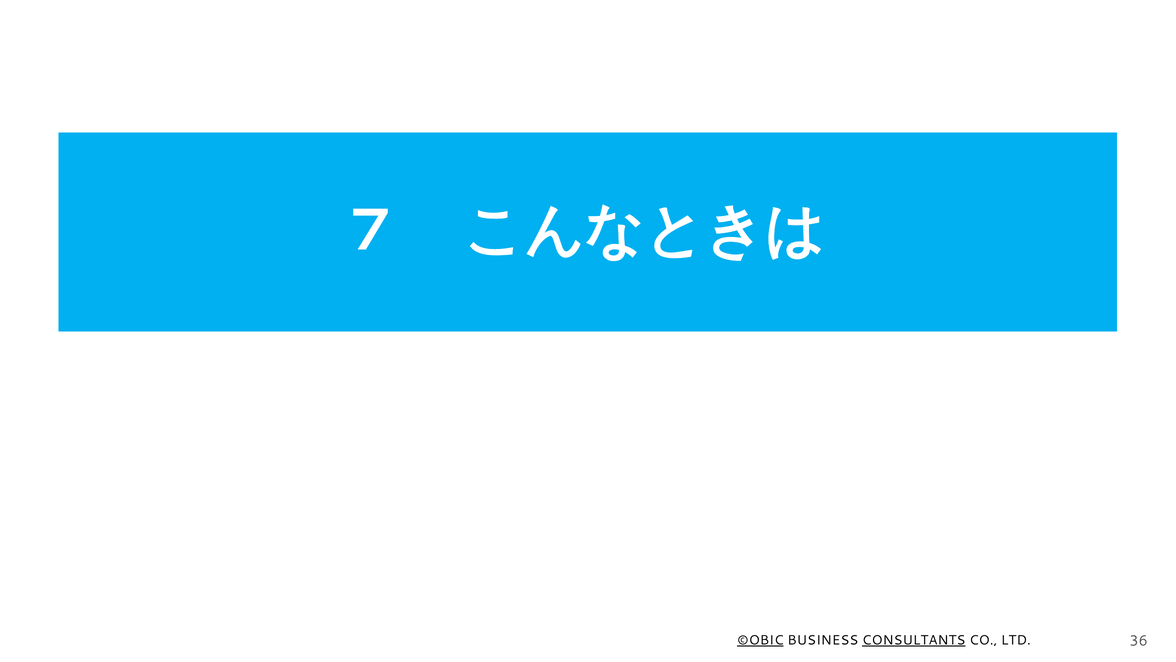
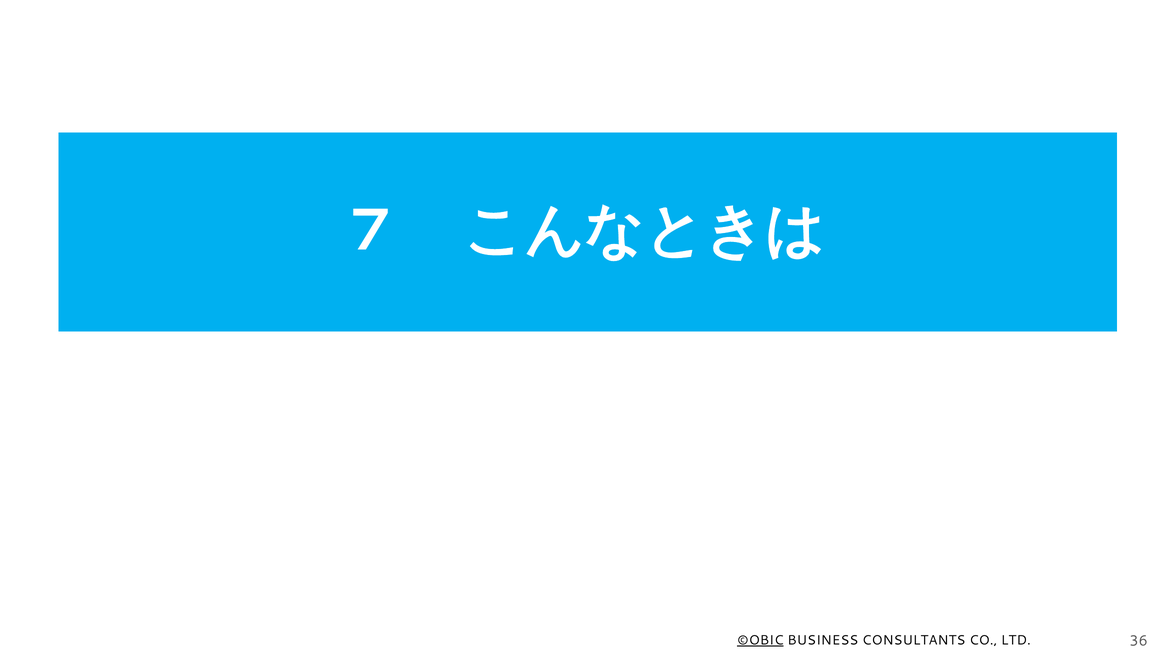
CONSULTANTS underline: present -> none
